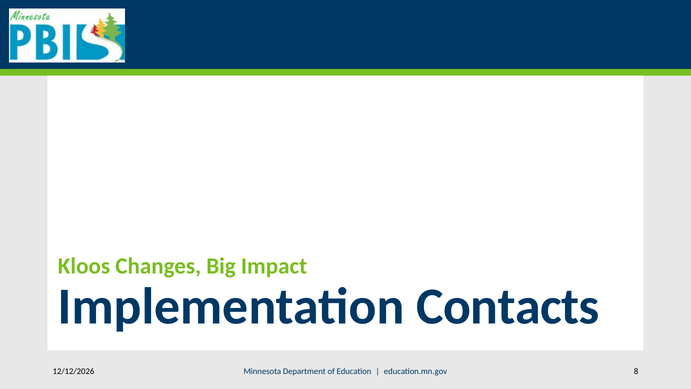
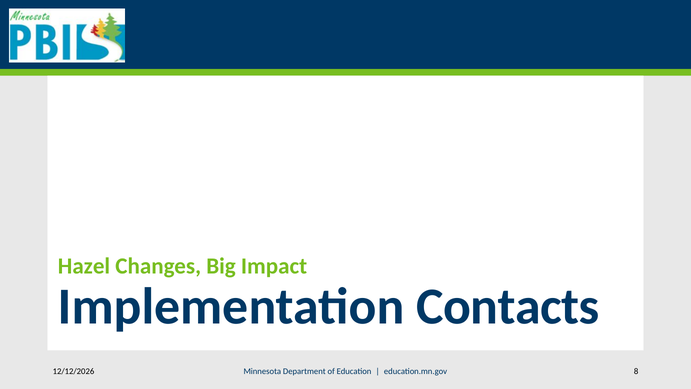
Kloos: Kloos -> Hazel
